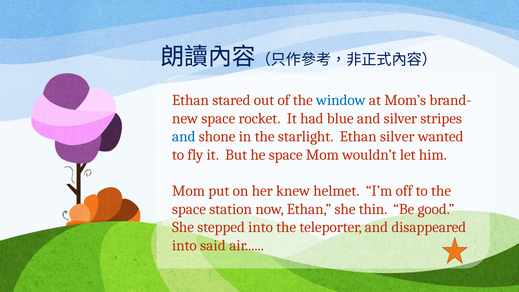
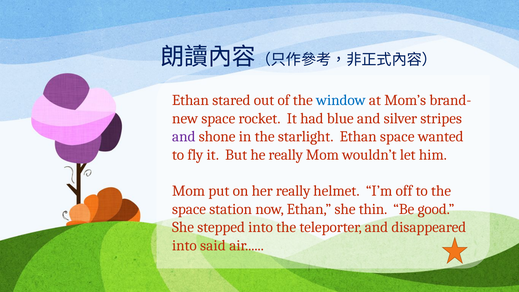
and at (184, 137) colour: blue -> purple
Ethan silver: silver -> space
he space: space -> really
her knew: knew -> really
